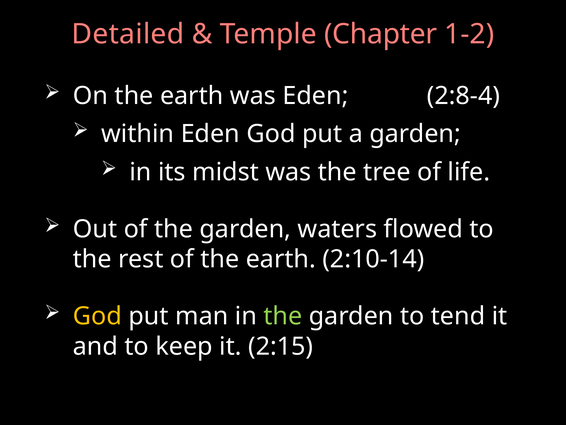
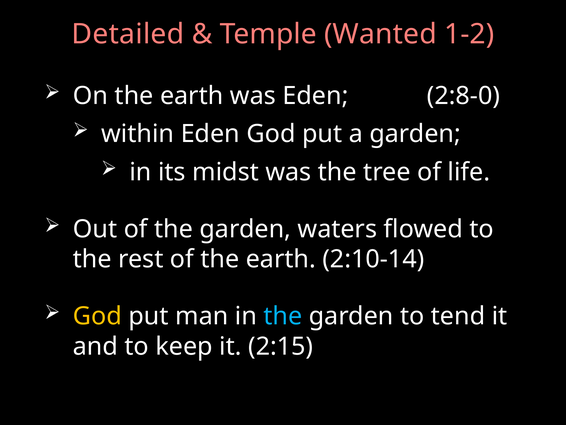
Chapter: Chapter -> Wanted
2:8-4: 2:8-4 -> 2:8-0
the at (283, 316) colour: light green -> light blue
